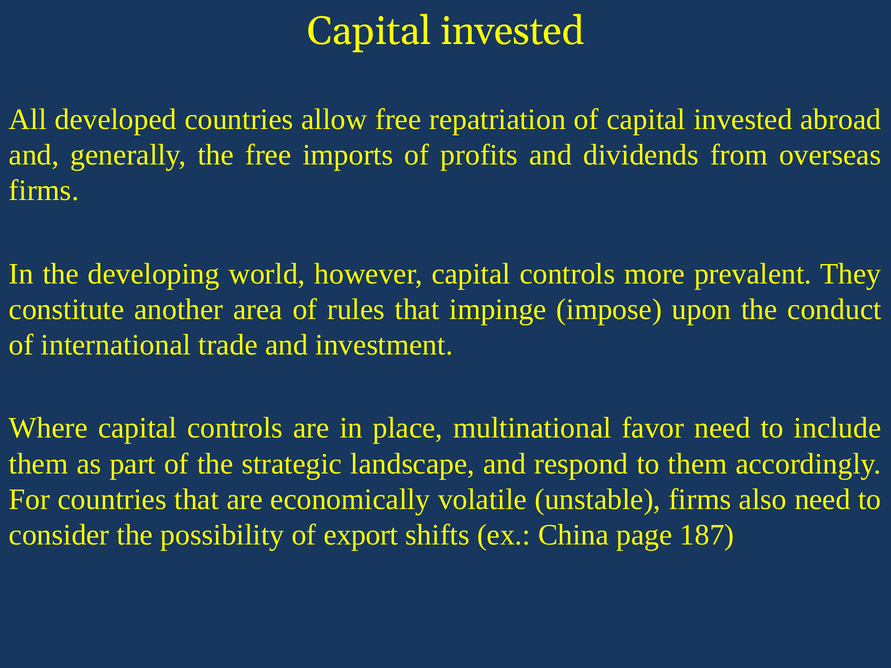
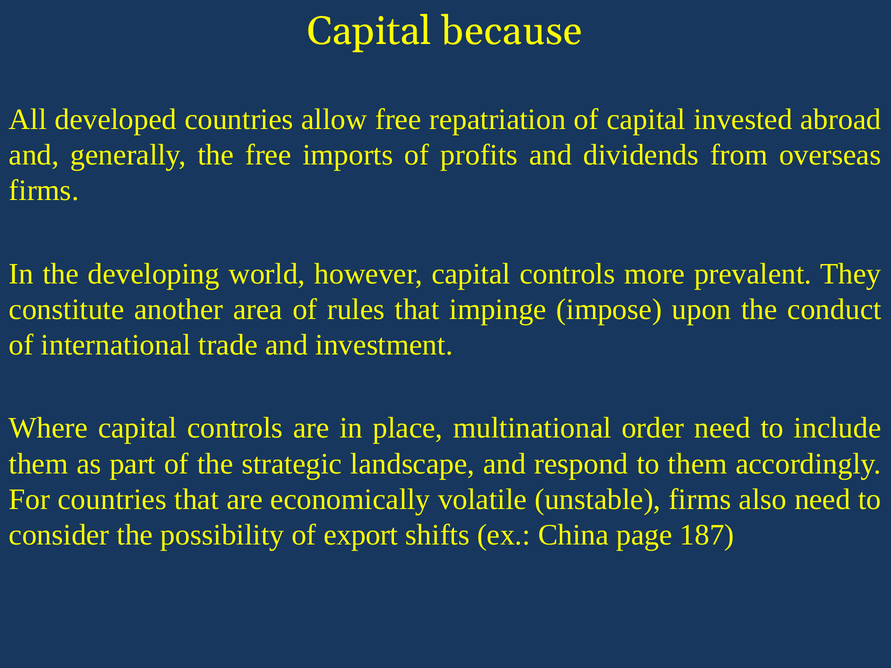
invested at (513, 31): invested -> because
favor: favor -> order
